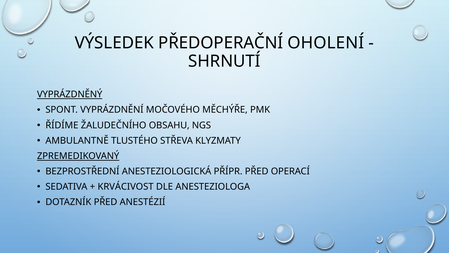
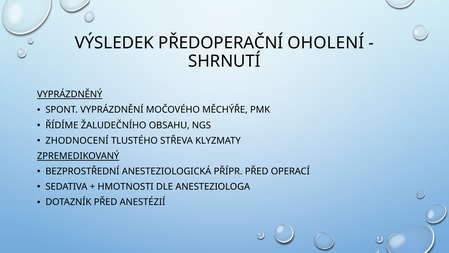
AMBULANTNĚ: AMBULANTNĚ -> ZHODNOCENÍ
KRVÁCIVOST: KRVÁCIVOST -> HMOTNOSTI
